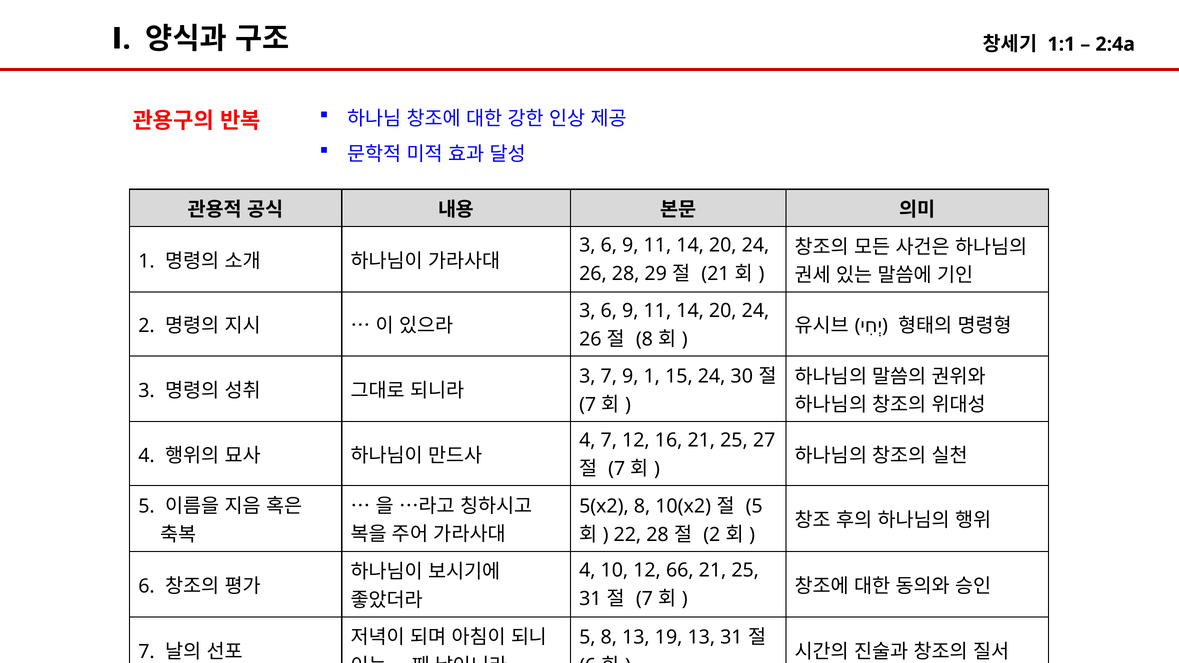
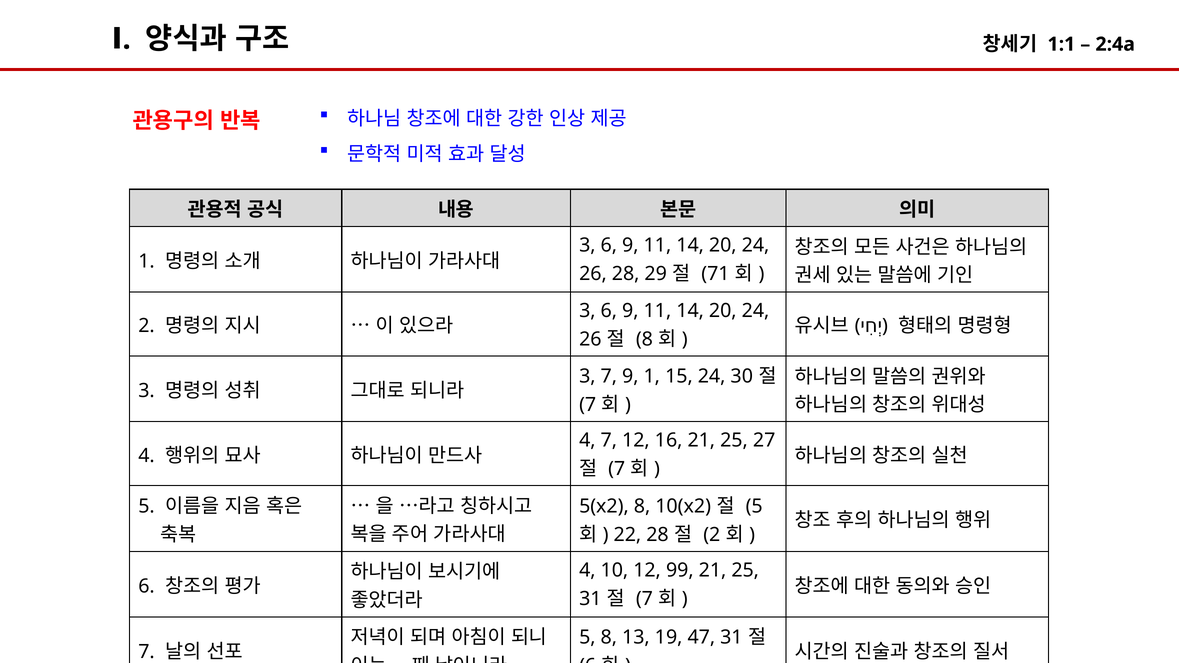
21 at (715, 274): 21 -> 71
66: 66 -> 99
19 13: 13 -> 47
